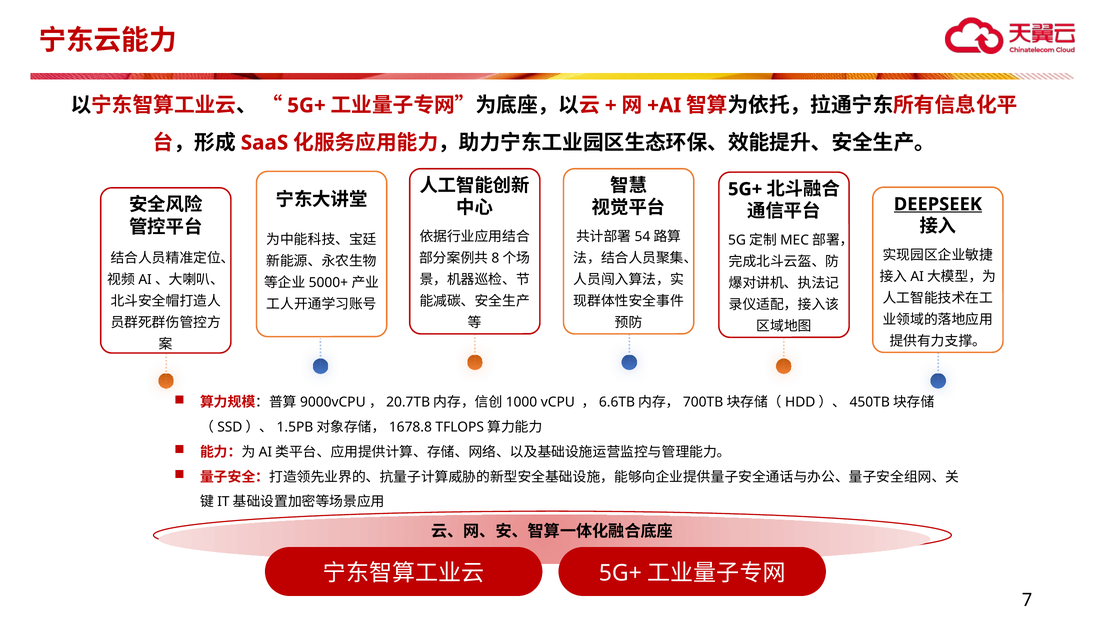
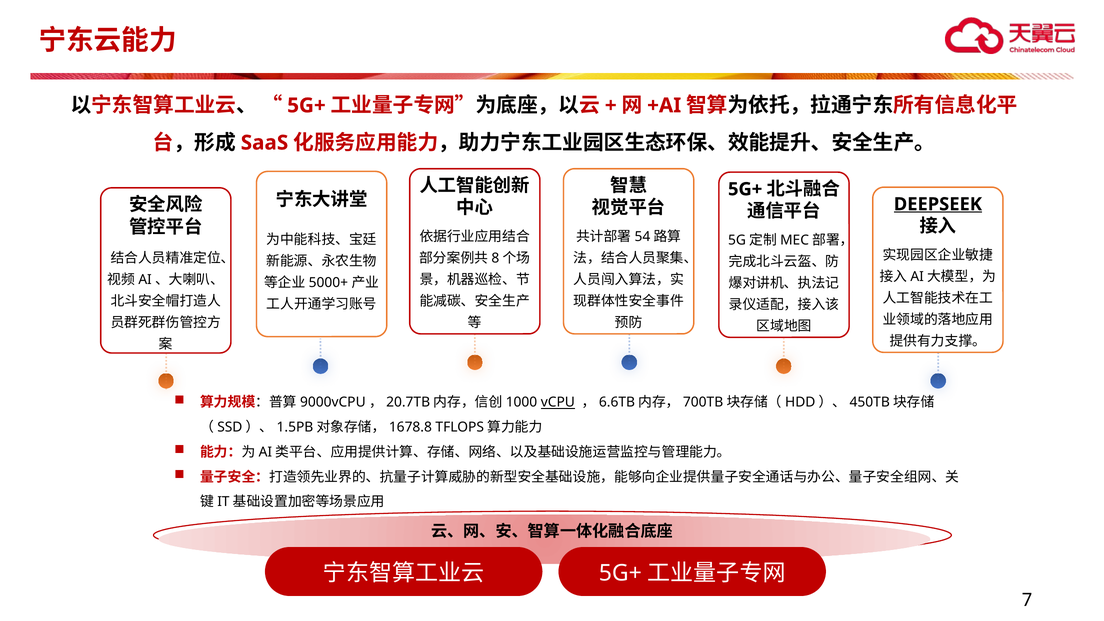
vCPU underline: none -> present
